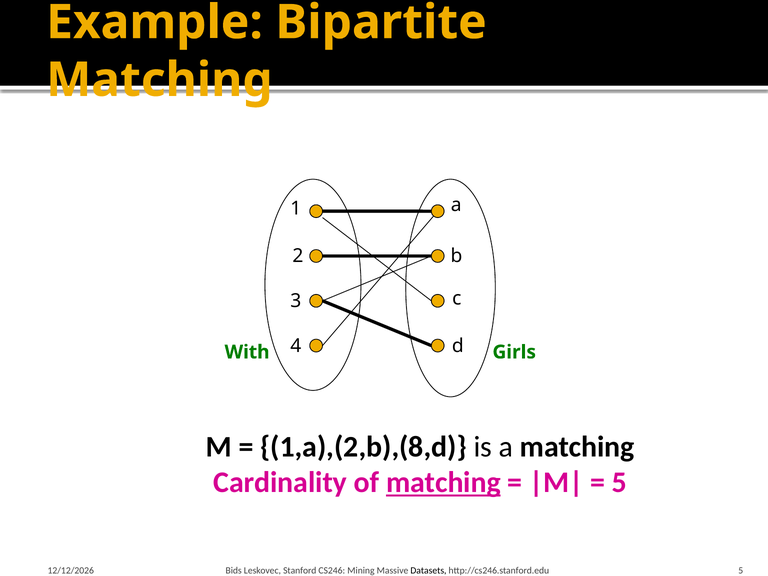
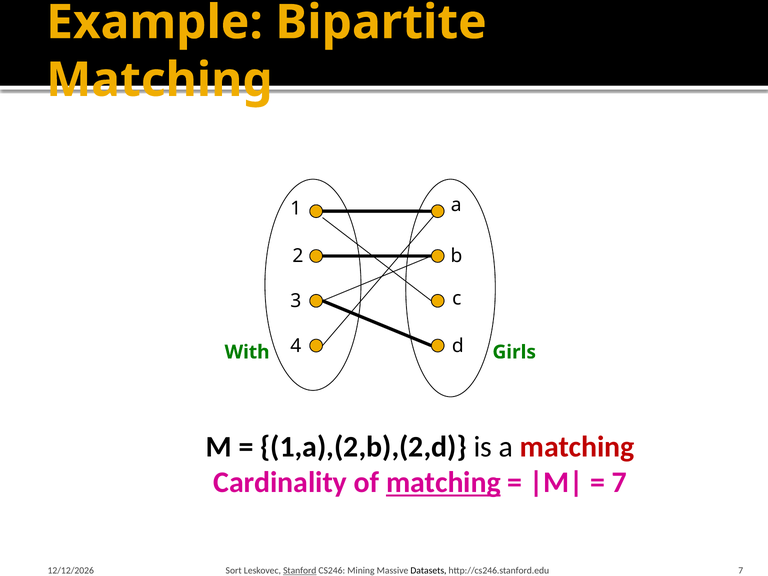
1,a),(2,b),(8,d: 1,a),(2,b),(8,d -> 1,a),(2,b),(2,d
matching at (577, 447) colour: black -> red
5 at (619, 483): 5 -> 7
Bids: Bids -> Sort
Stanford underline: none -> present
http://cs246.stanford.edu 5: 5 -> 7
